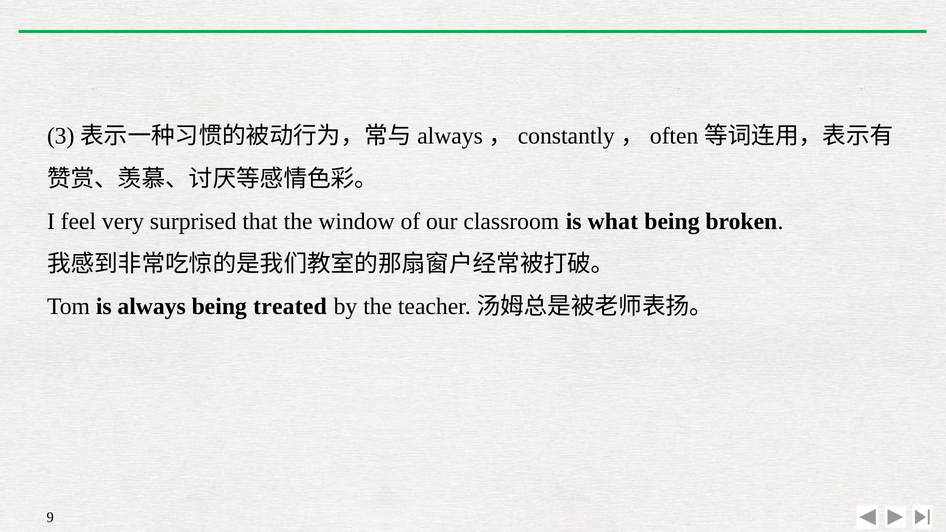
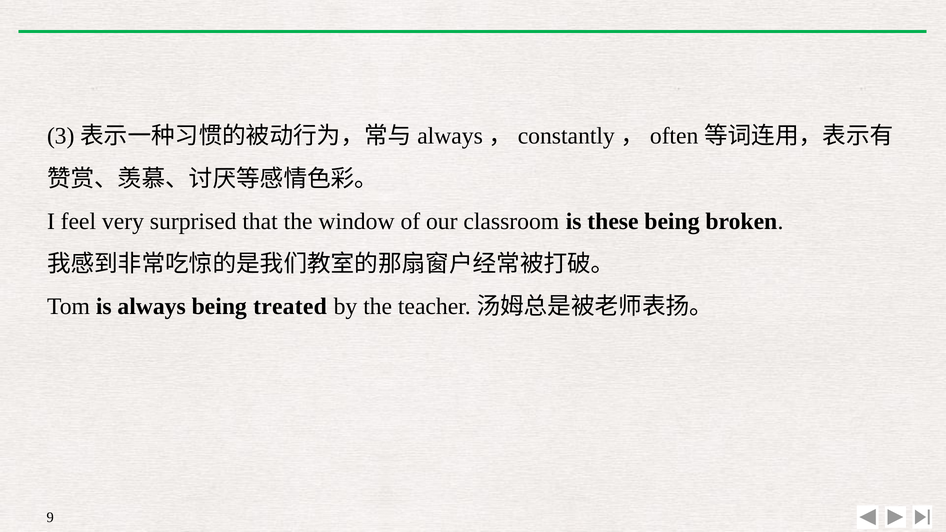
what: what -> these
